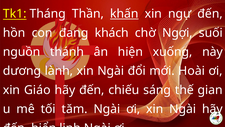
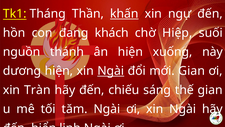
Ngợi: Ngợi -> Hiệp
dương lành: lành -> hiện
Ngài at (111, 71) underline: none -> present
mới Hoài: Hoài -> Gian
Giáo: Giáo -> Tràn
